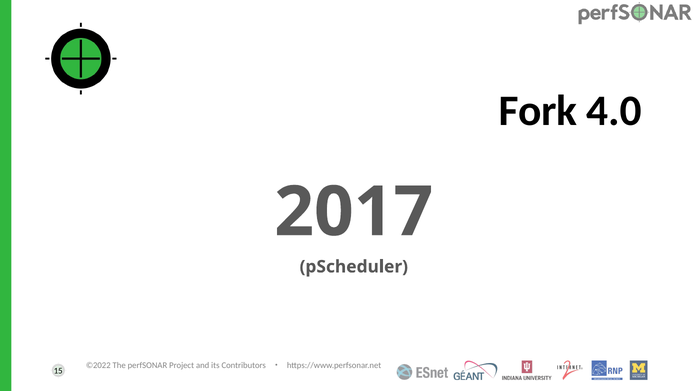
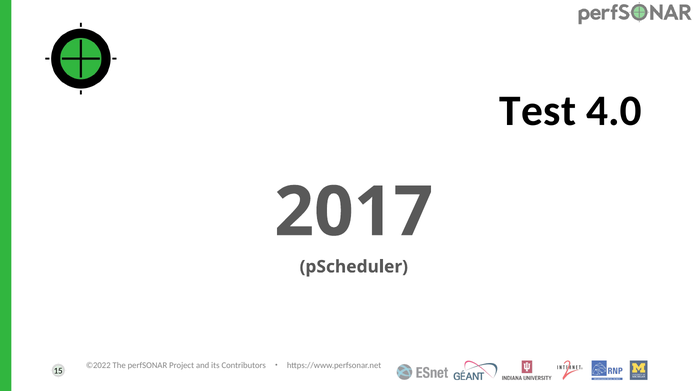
Fork: Fork -> Test
